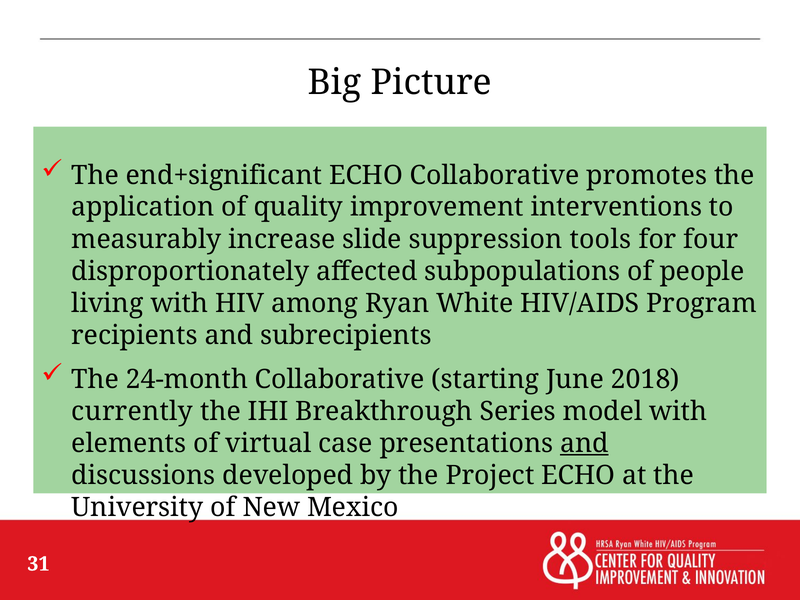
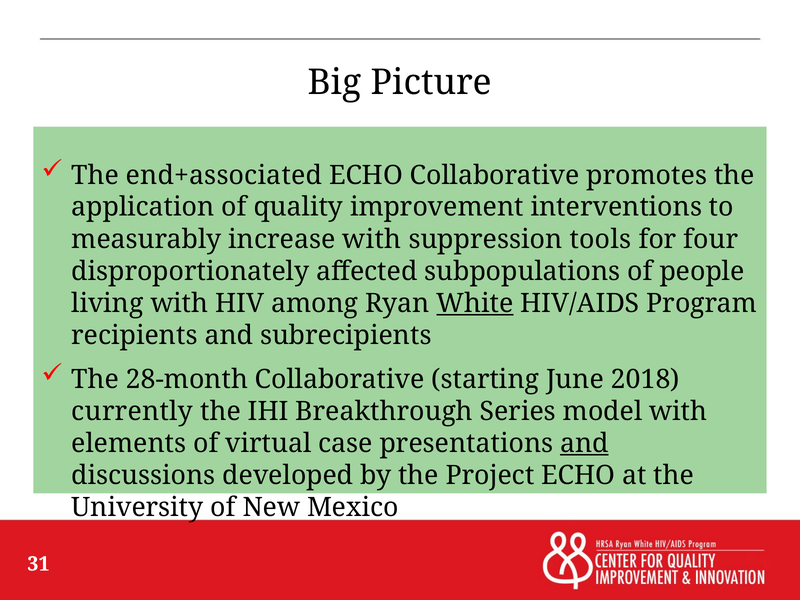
end+significant: end+significant -> end+associated
increase slide: slide -> with
White underline: none -> present
24-month: 24-month -> 28-month
